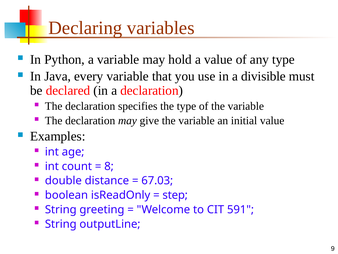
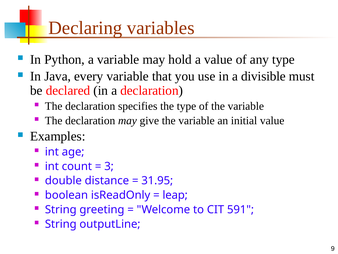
8: 8 -> 3
67.03: 67.03 -> 31.95
step: step -> leap
